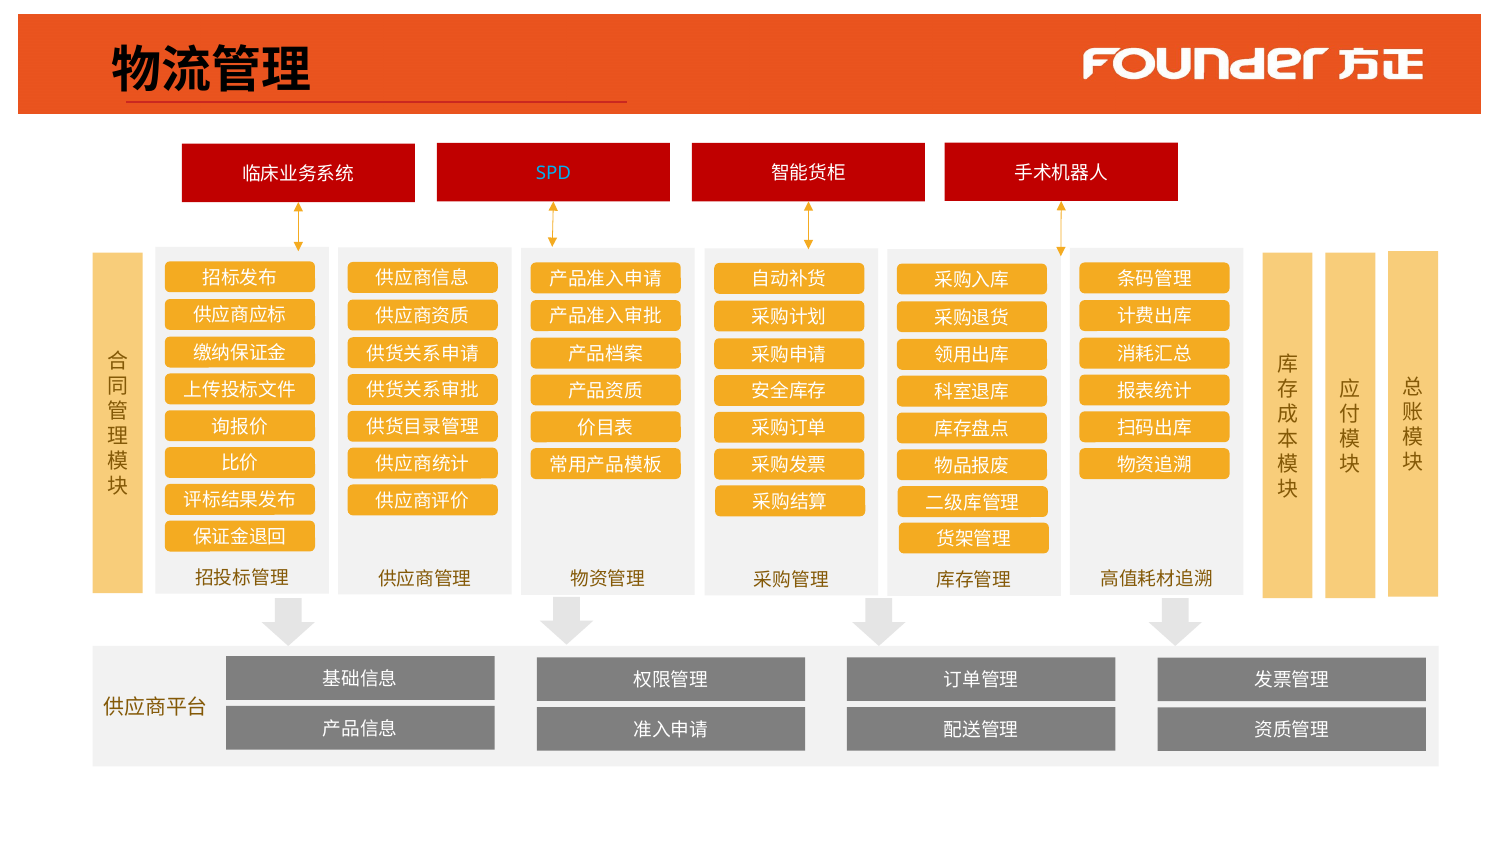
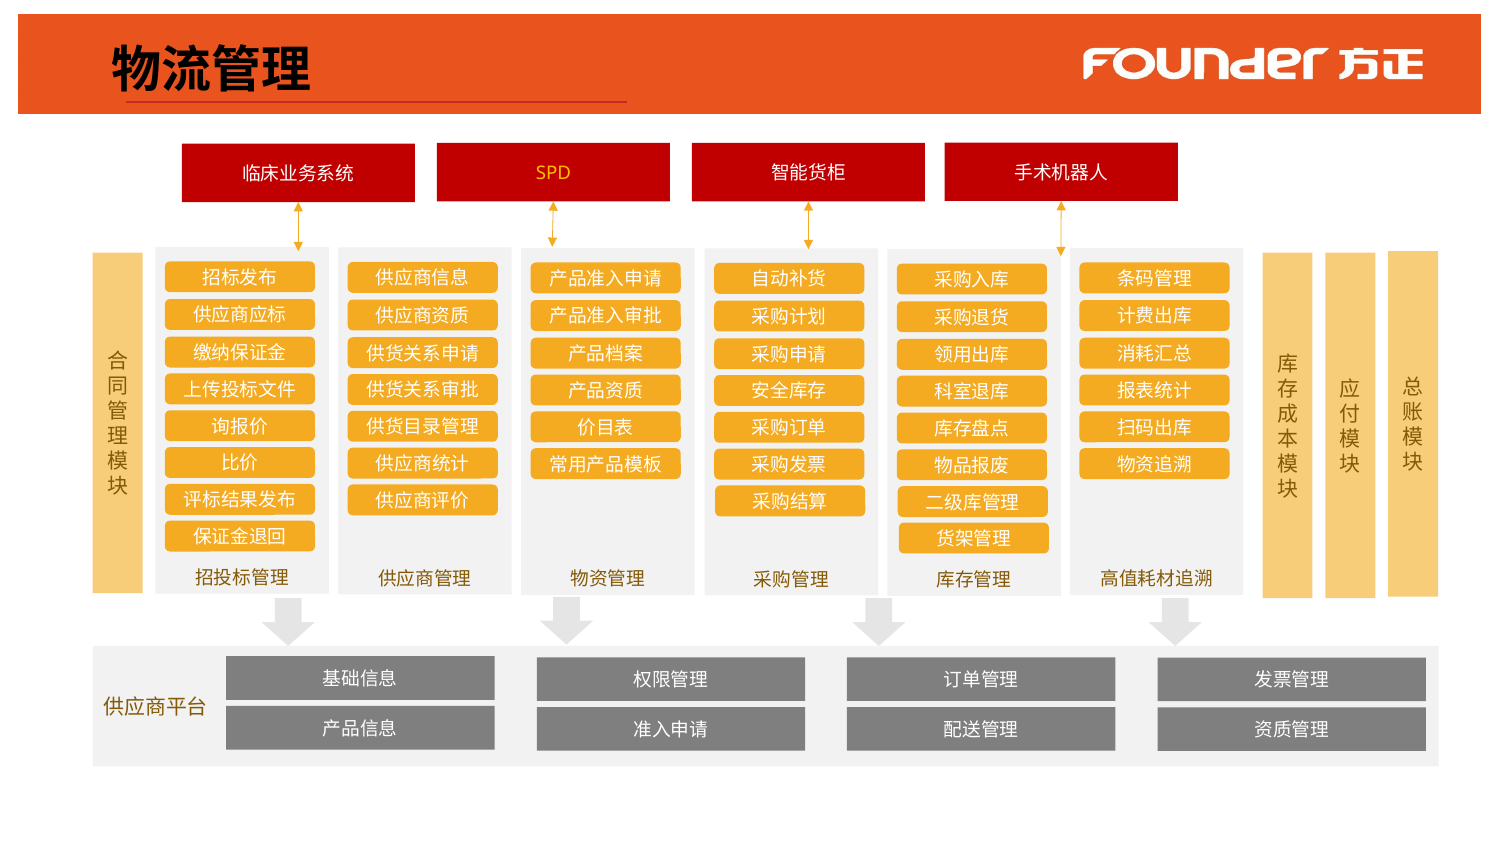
SPD colour: light blue -> yellow
